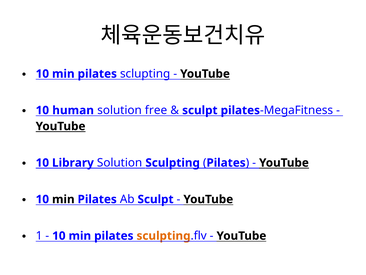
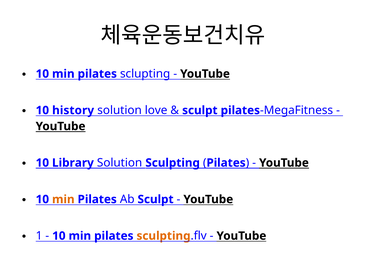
human: human -> history
free: free -> love
min at (63, 199) colour: black -> orange
